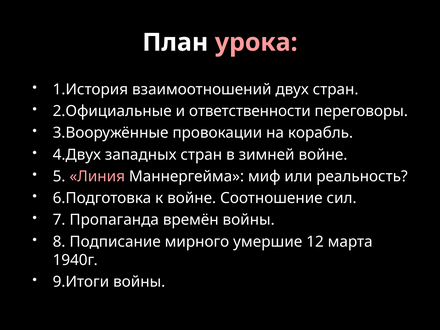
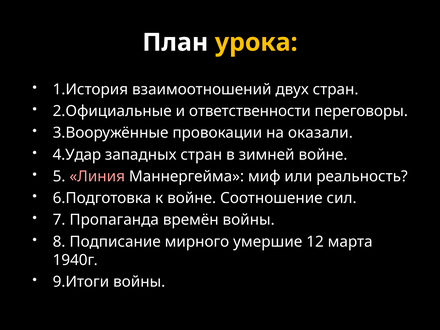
урока colour: pink -> yellow
корабль: корабль -> оказали
4.Двух: 4.Двух -> 4.Удар
